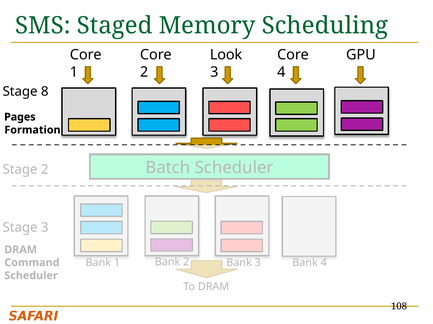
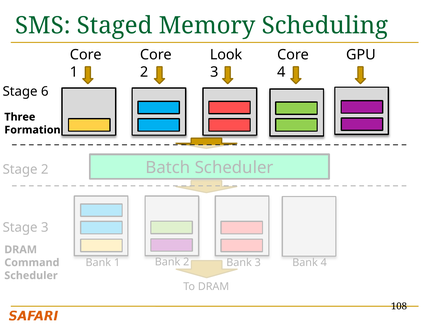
8: 8 -> 6
Pages: Pages -> Three
